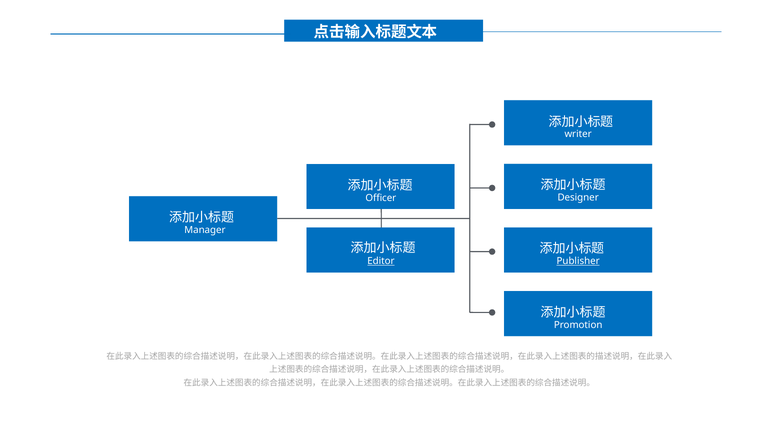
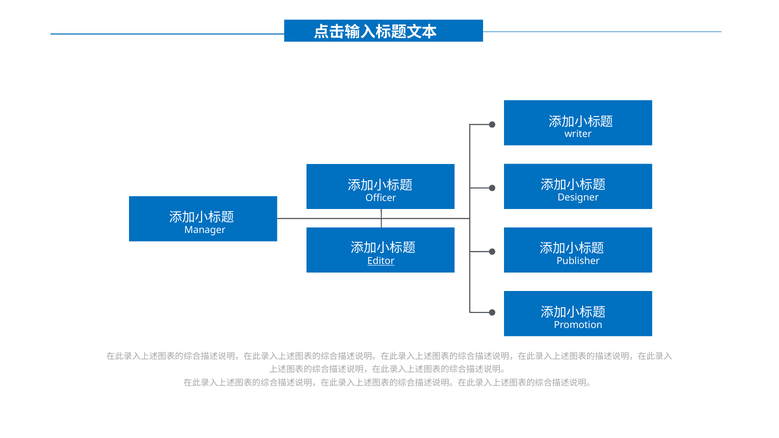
Publisher underline: present -> none
